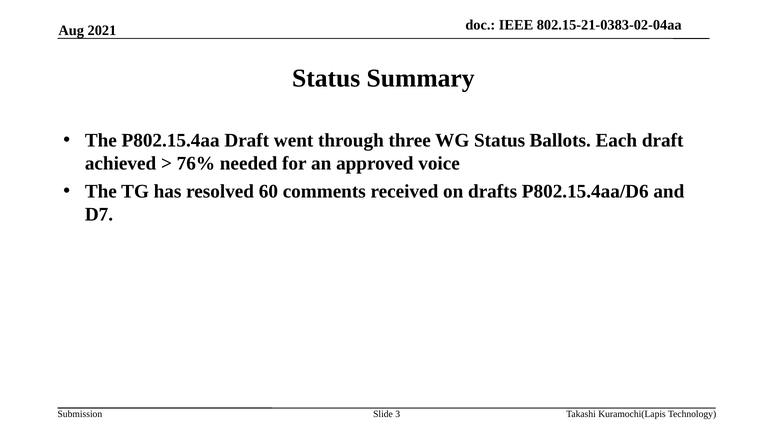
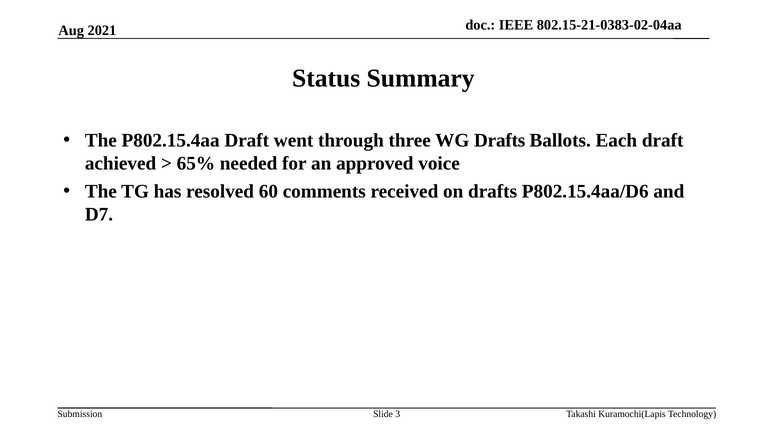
WG Status: Status -> Drafts
76%: 76% -> 65%
